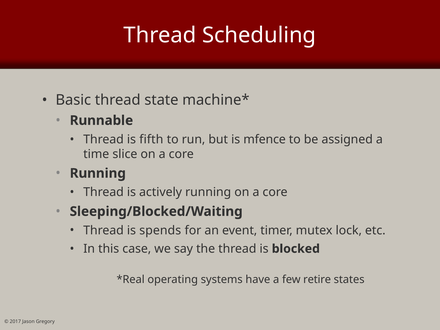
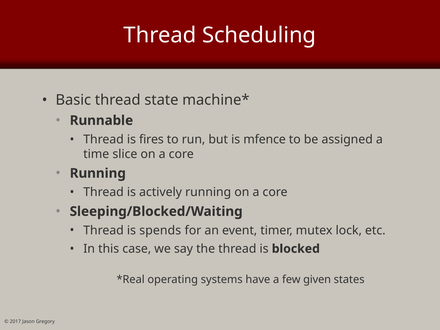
fifth: fifth -> fires
retire: retire -> given
